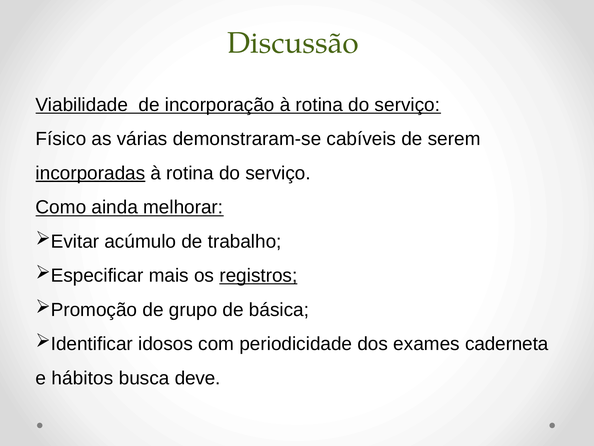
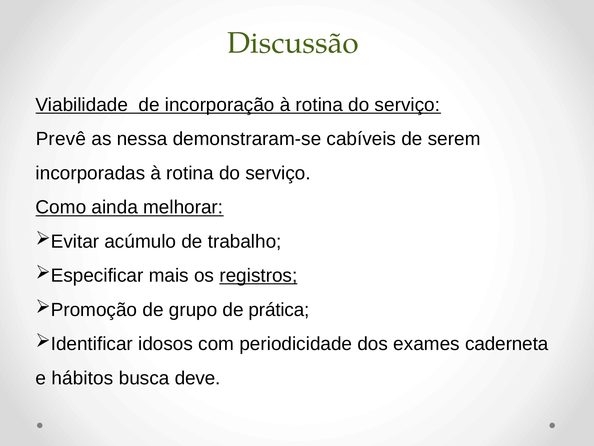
Físico: Físico -> Prevê
várias: várias -> nessa
incorporadas underline: present -> none
básica: básica -> prática
